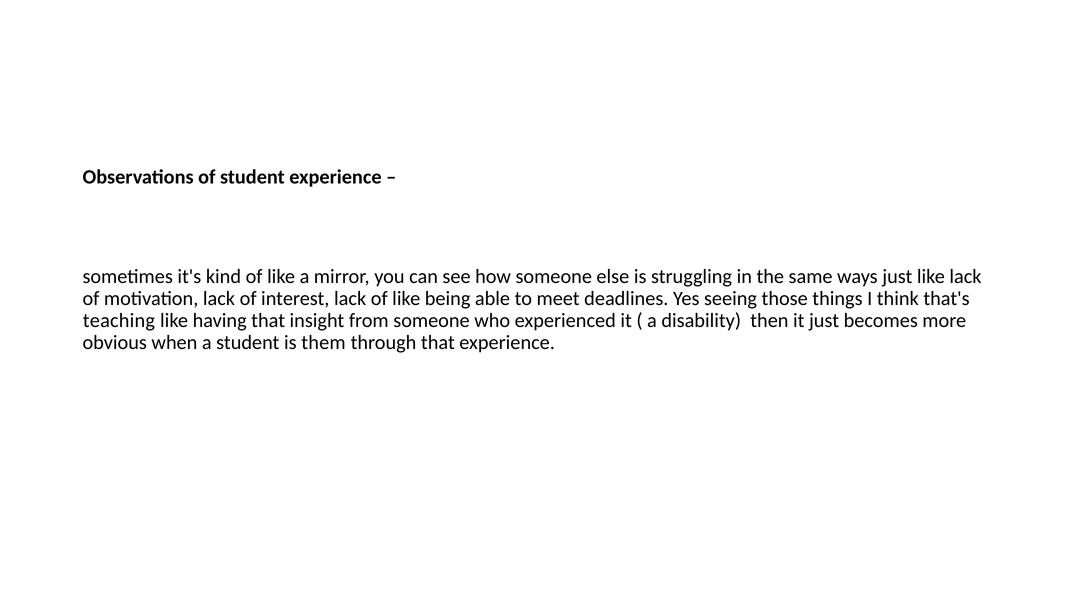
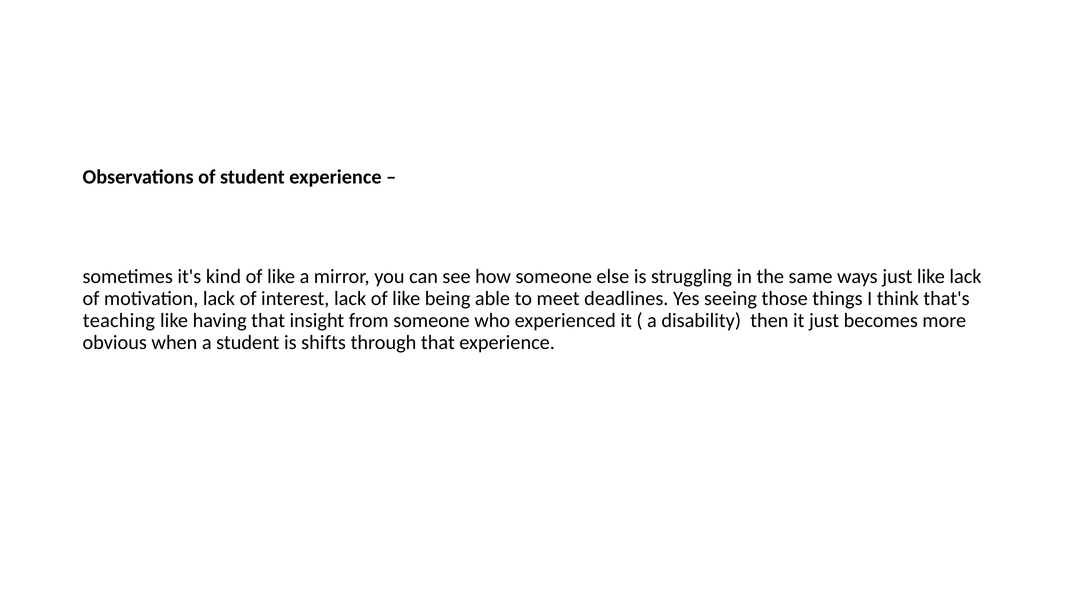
them: them -> shifts
